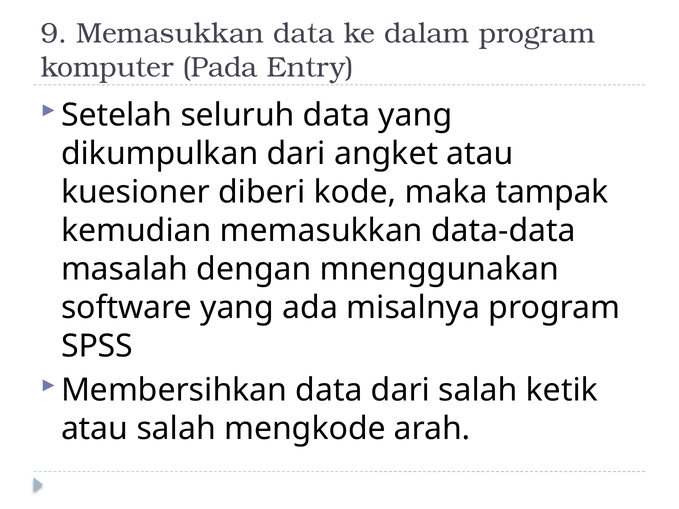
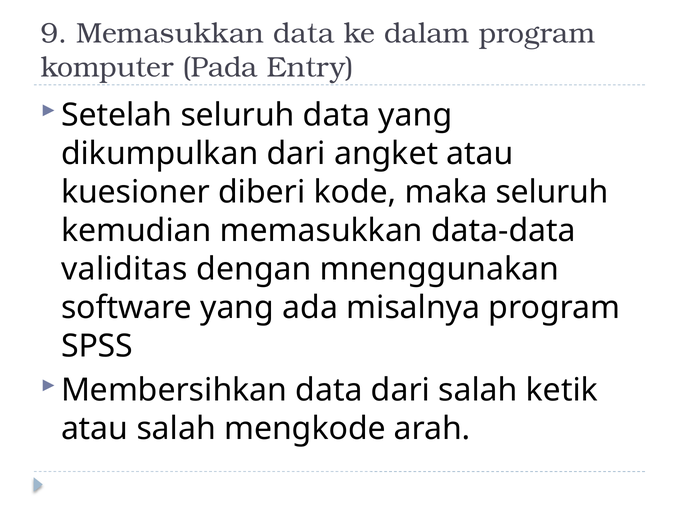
maka tampak: tampak -> seluruh
masalah: masalah -> validitas
